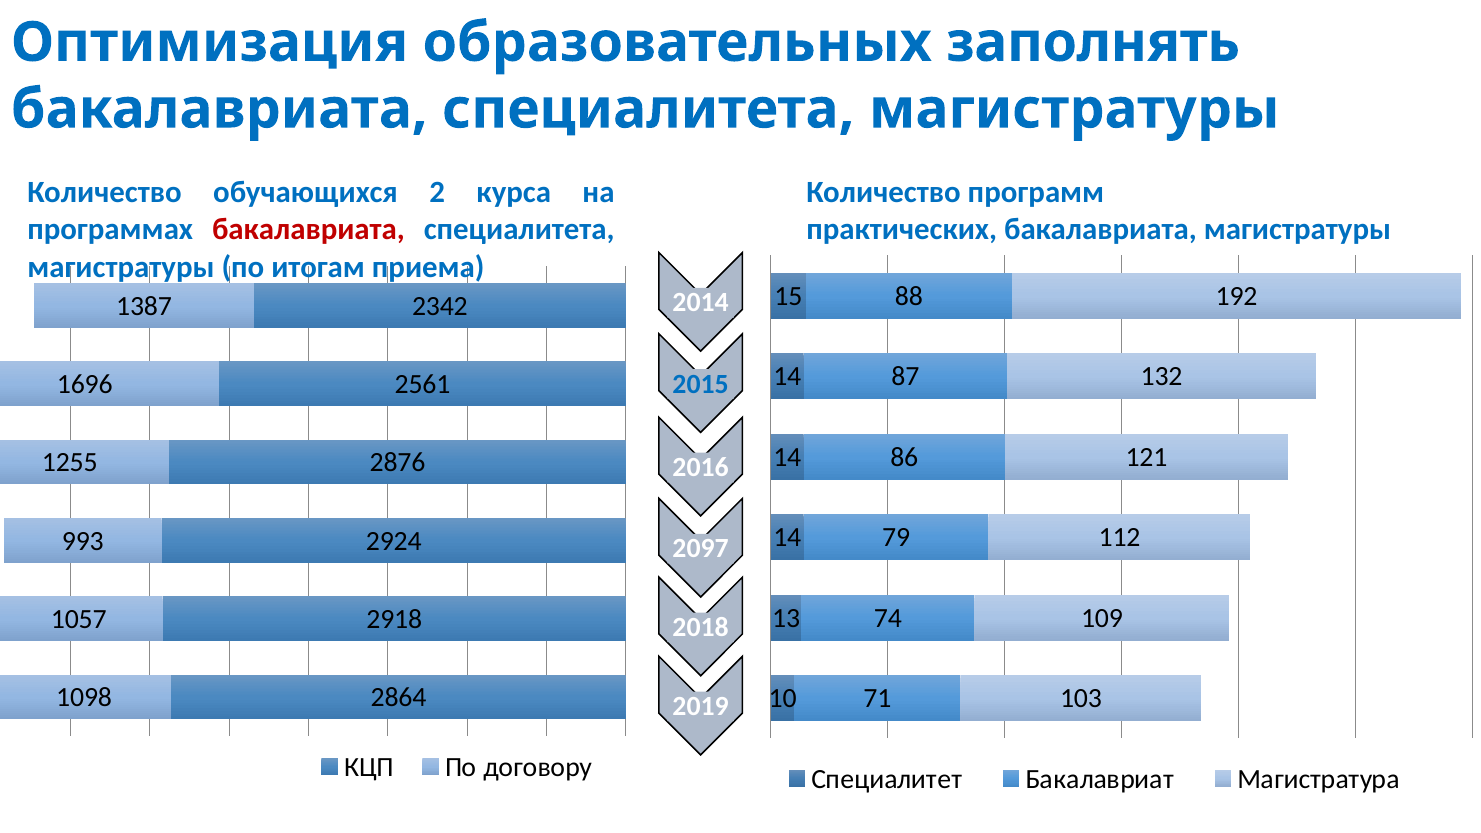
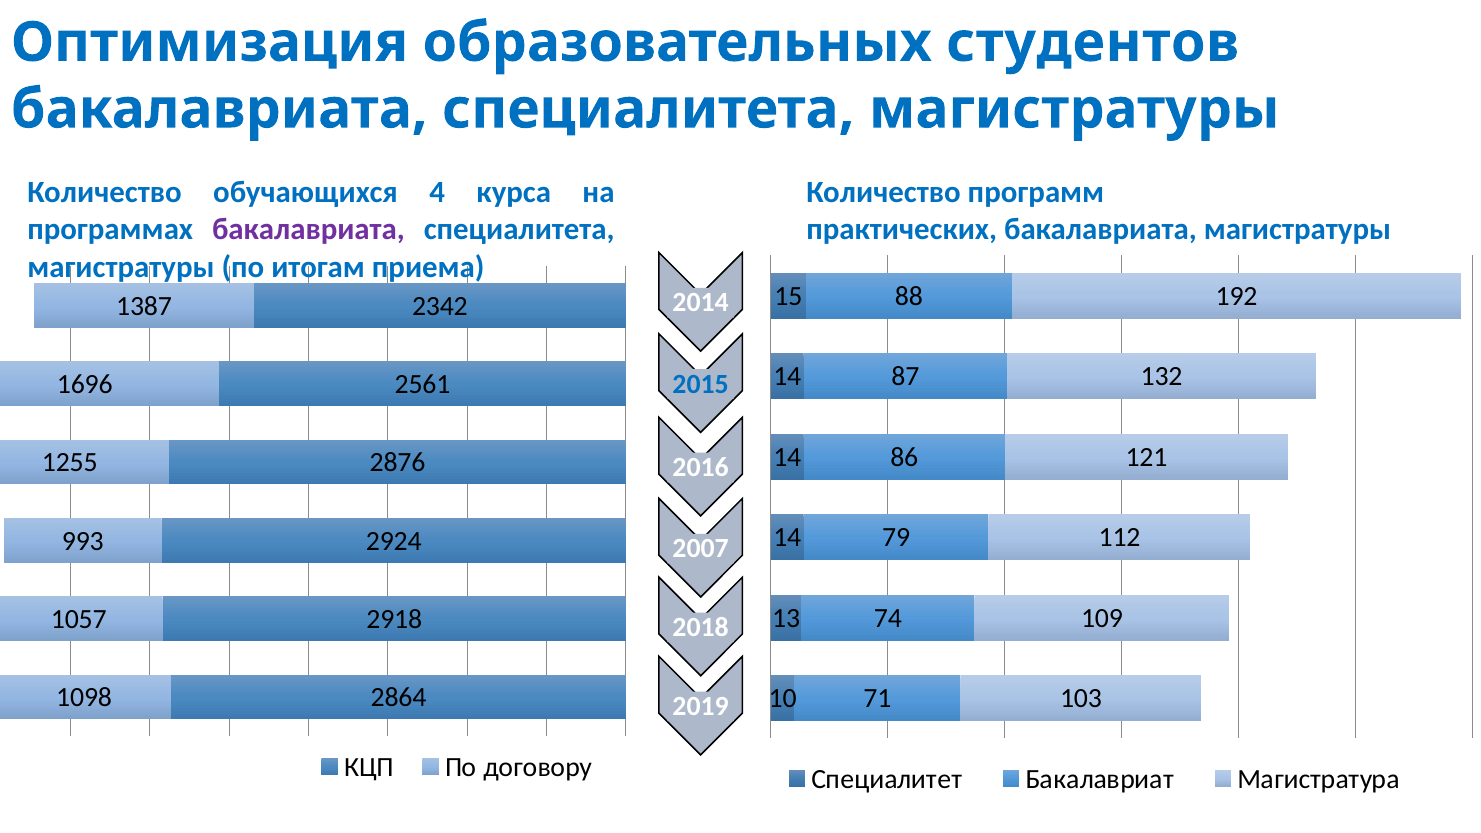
заполнять: заполнять -> студентов
2: 2 -> 4
бакалавриата at (308, 230) colour: red -> purple
2097: 2097 -> 2007
